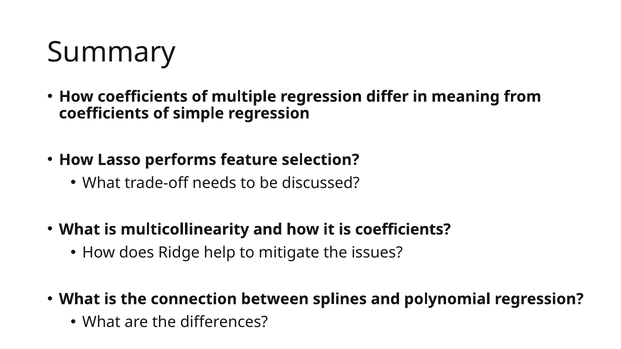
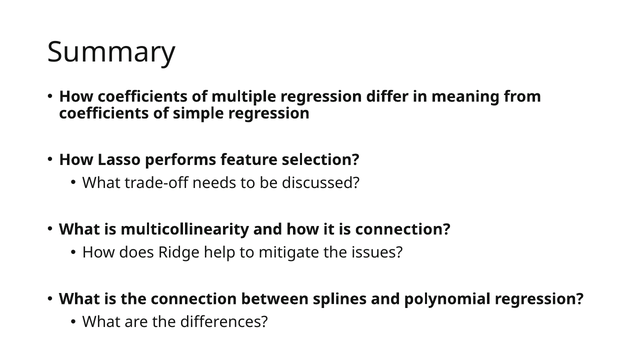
is coefficients: coefficients -> connection
